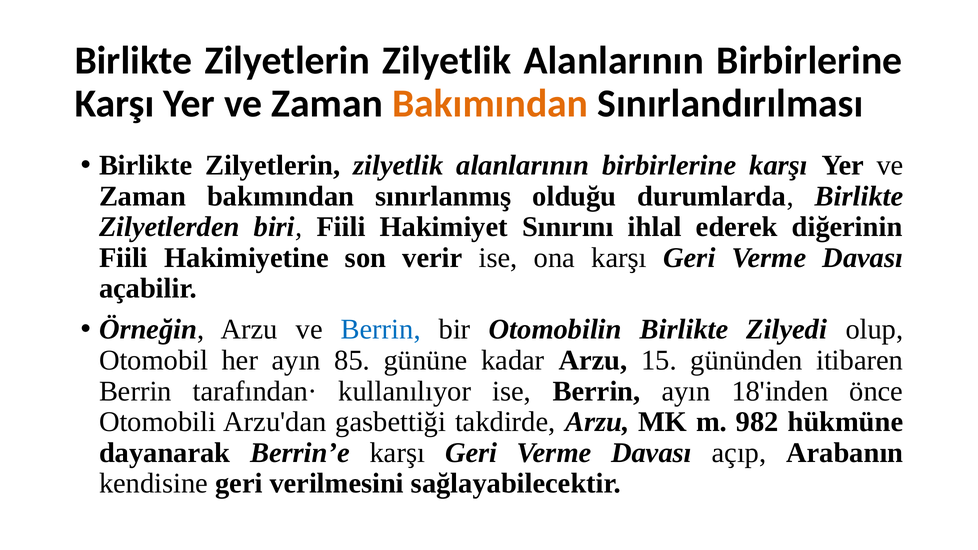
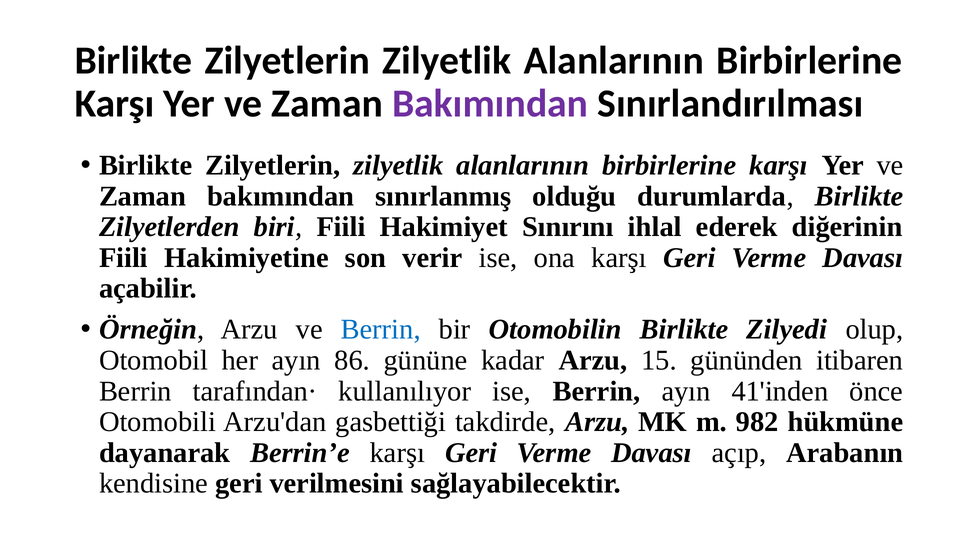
Bakımından at (490, 104) colour: orange -> purple
85: 85 -> 86
18'inden: 18'inden -> 41'inden
